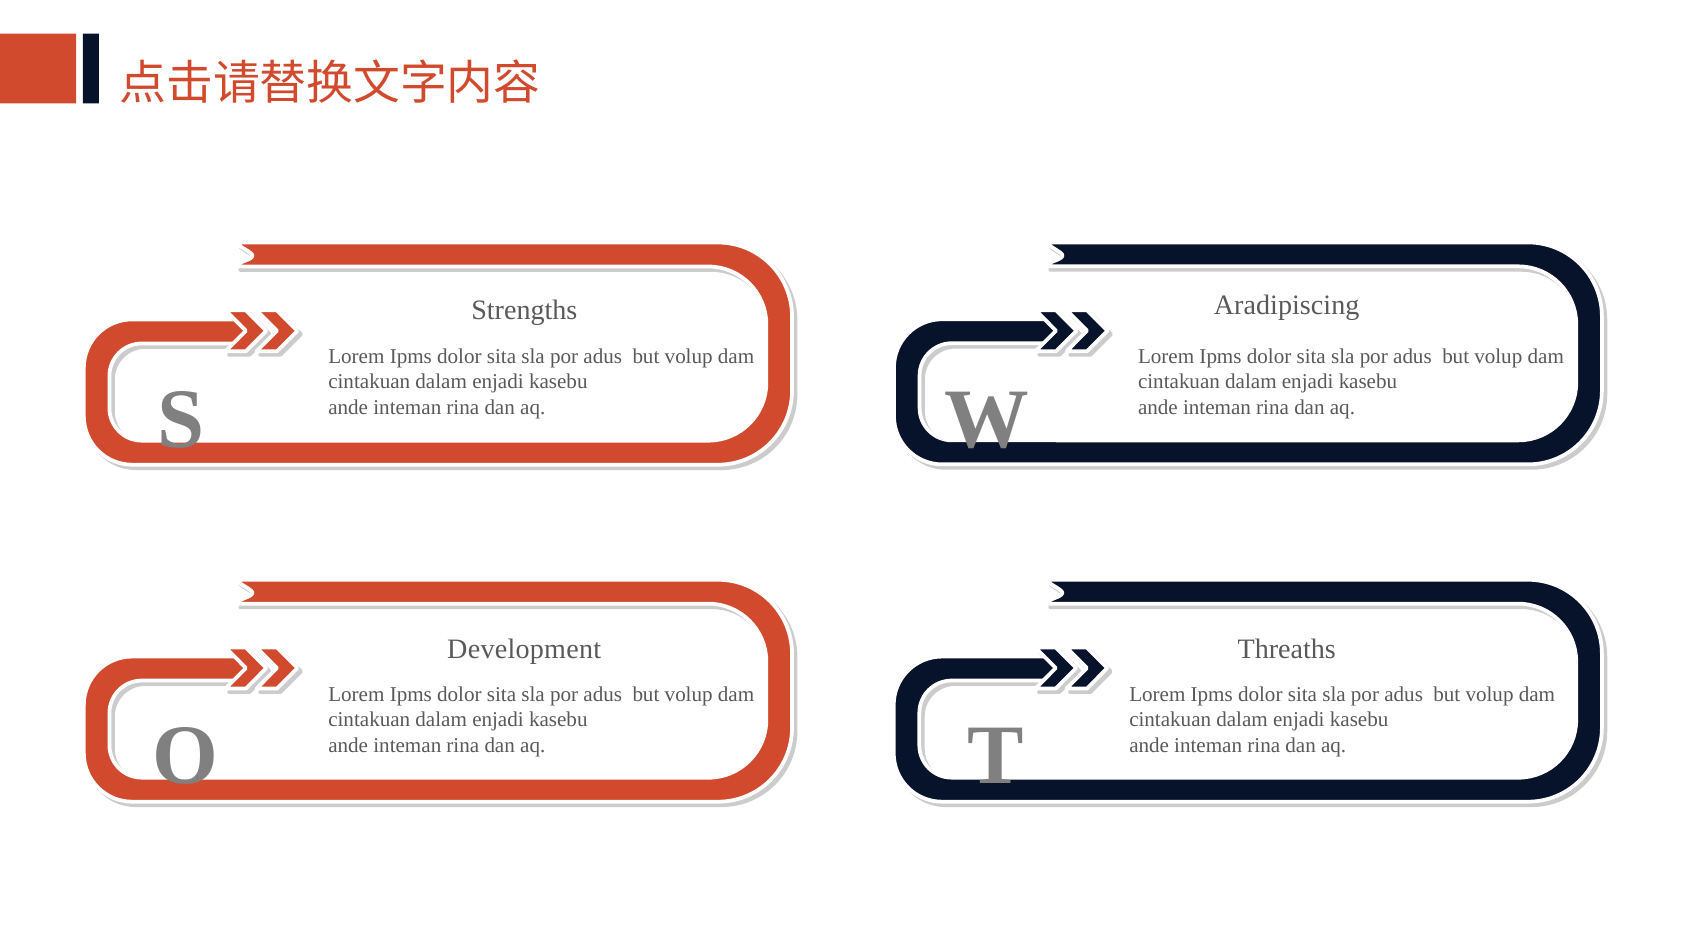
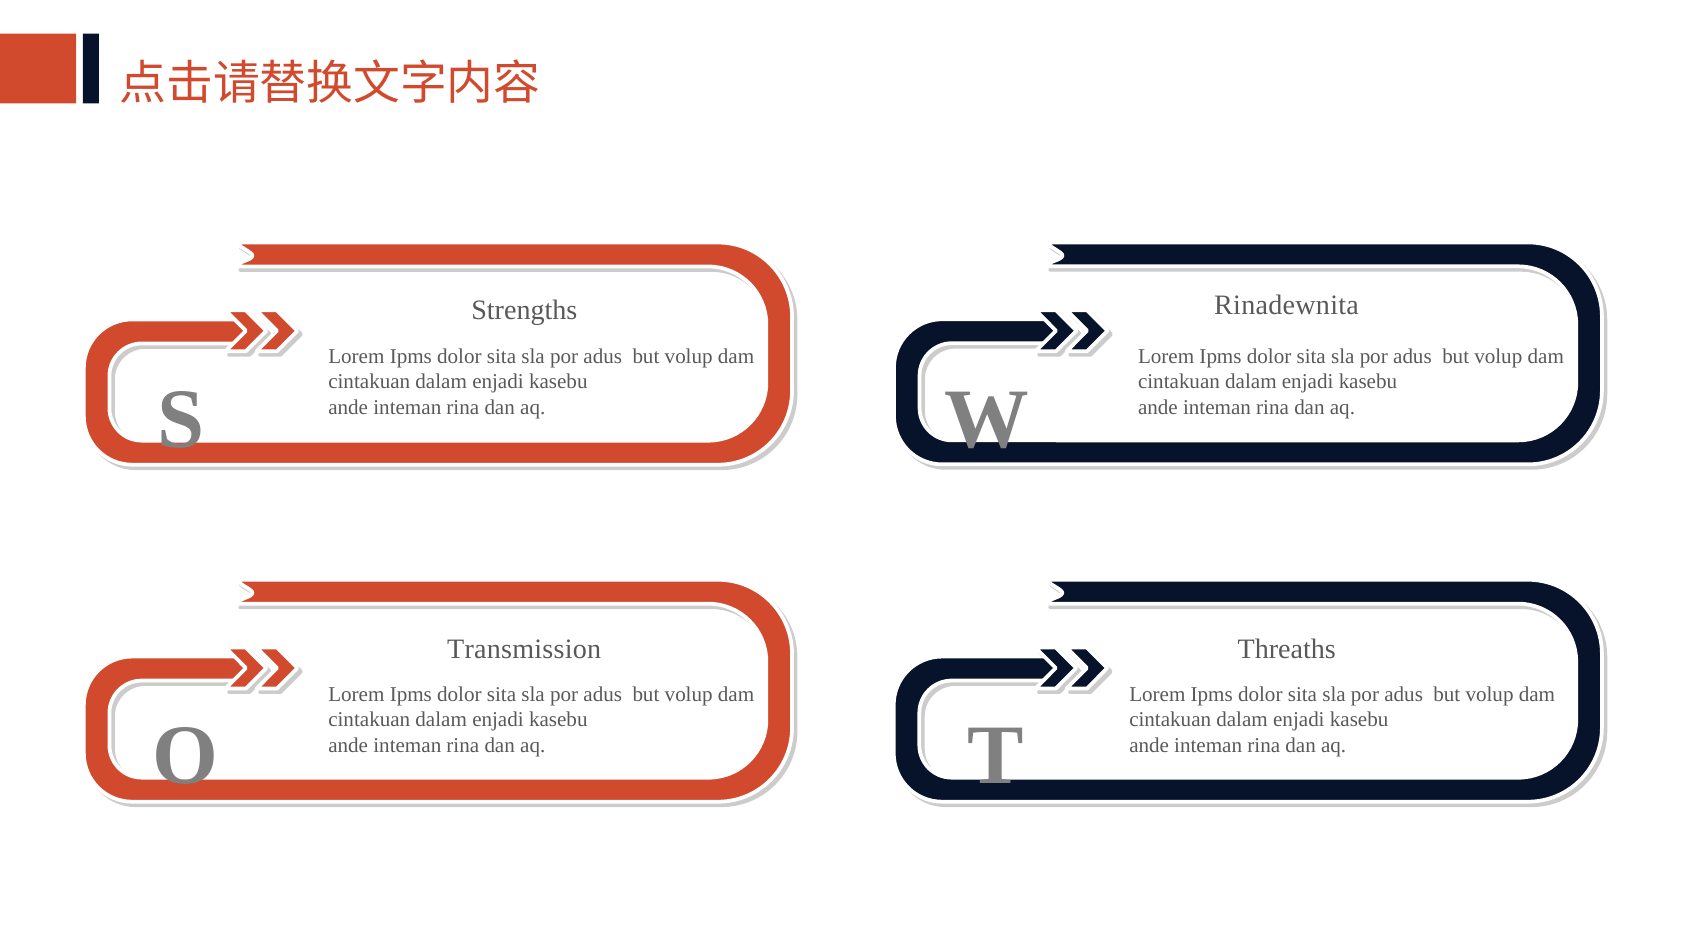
Aradipiscing: Aradipiscing -> Rinadewnita
Development: Development -> Transmission
